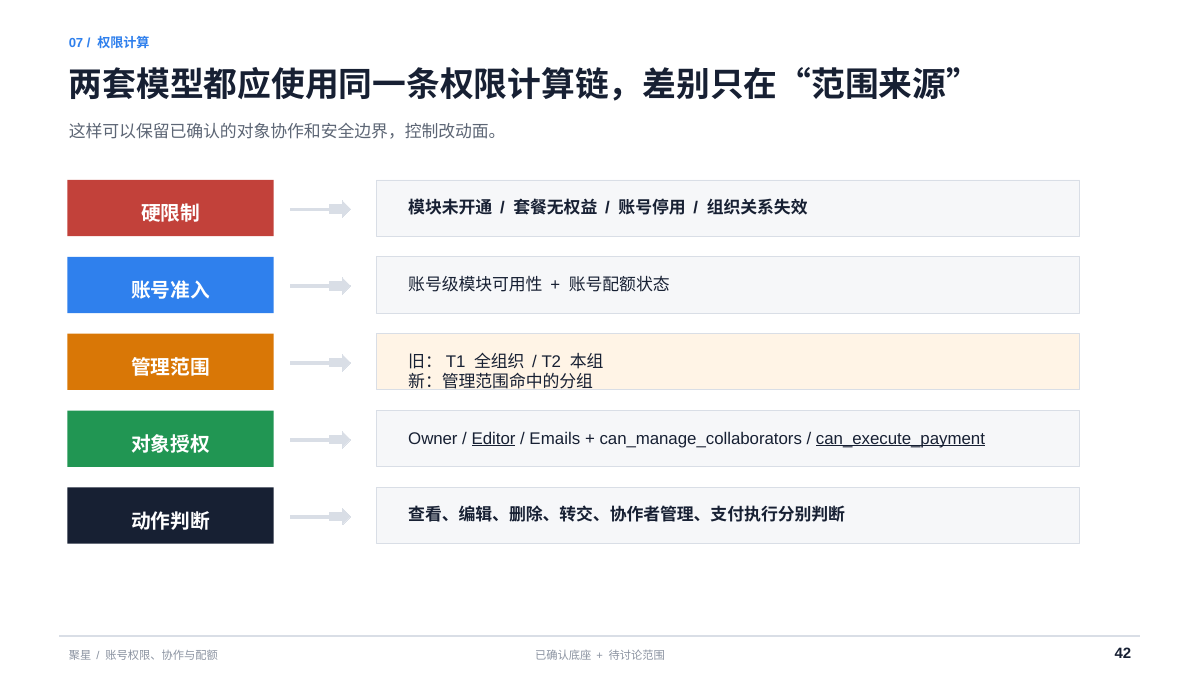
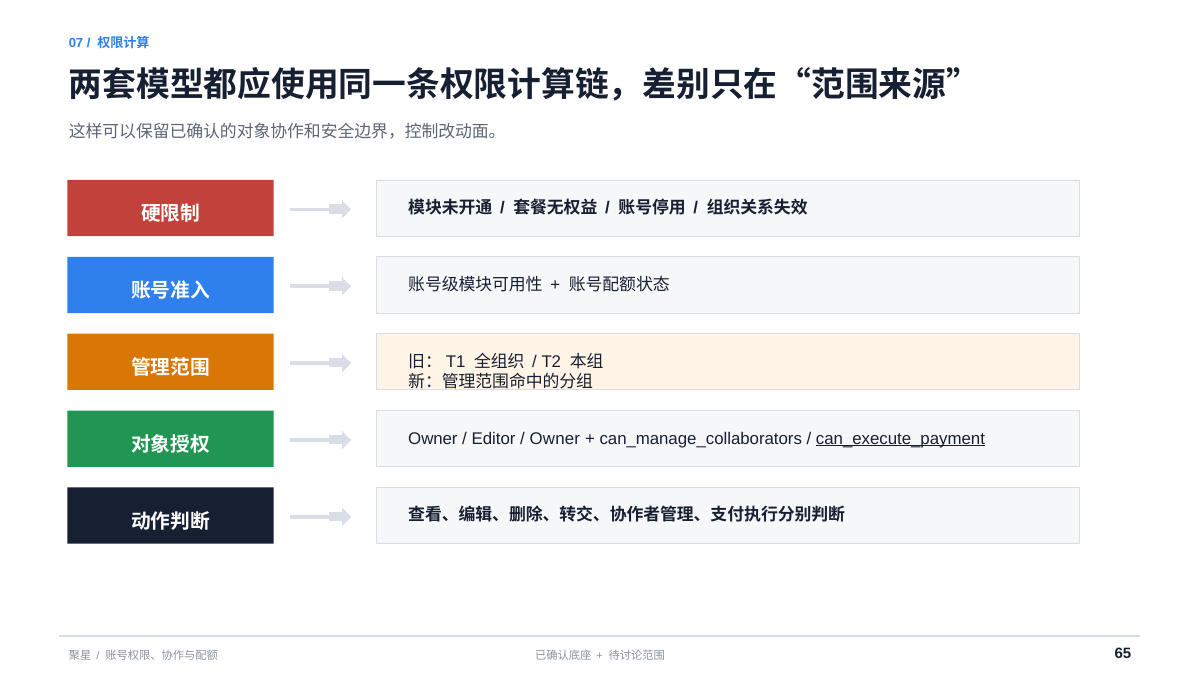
Editor underline: present -> none
Emails at (555, 439): Emails -> Owner
42: 42 -> 65
